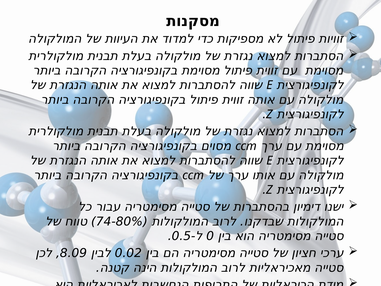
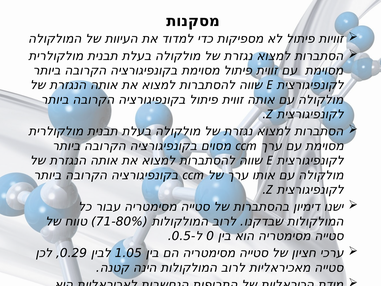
74-80%: 74-80% -> 71-80%
8.09: 8.09 -> 0.29
0.02: 0.02 -> 1.05
